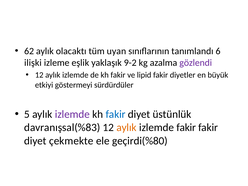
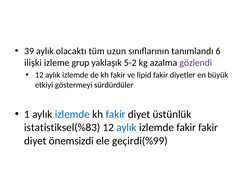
62: 62 -> 39
uyan: uyan -> uzun
eşlik: eşlik -> grup
9-2: 9-2 -> 5-2
5: 5 -> 1
izlemde at (72, 114) colour: purple -> blue
davranışsal(%83: davranışsal(%83 -> istatistiksel(%83
aylık at (126, 128) colour: orange -> blue
çekmekte: çekmekte -> önemsizdi
geçirdi(%80: geçirdi(%80 -> geçirdi(%99
